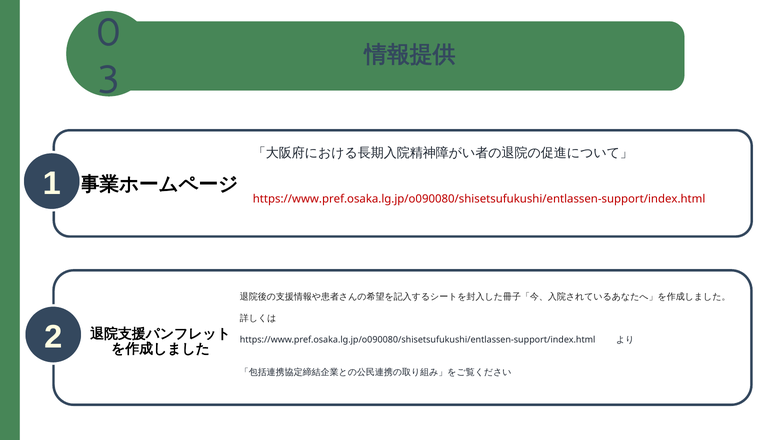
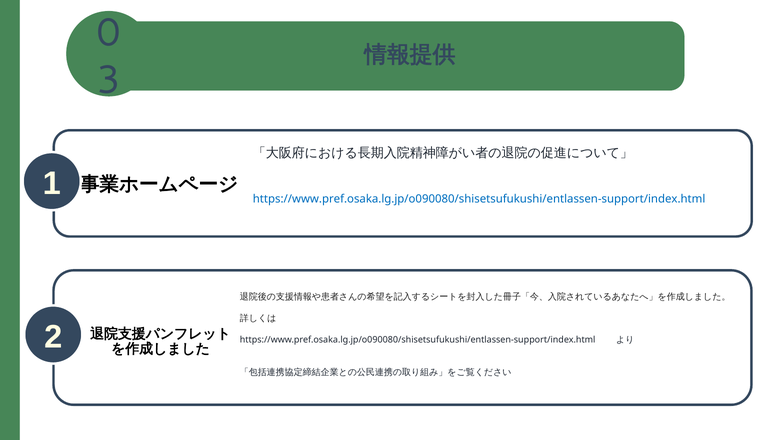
https://www.pref.osaka.lg.jp/o090080/shisetsufukushi/entlassen-support/index.html at (479, 199) colour: red -> blue
